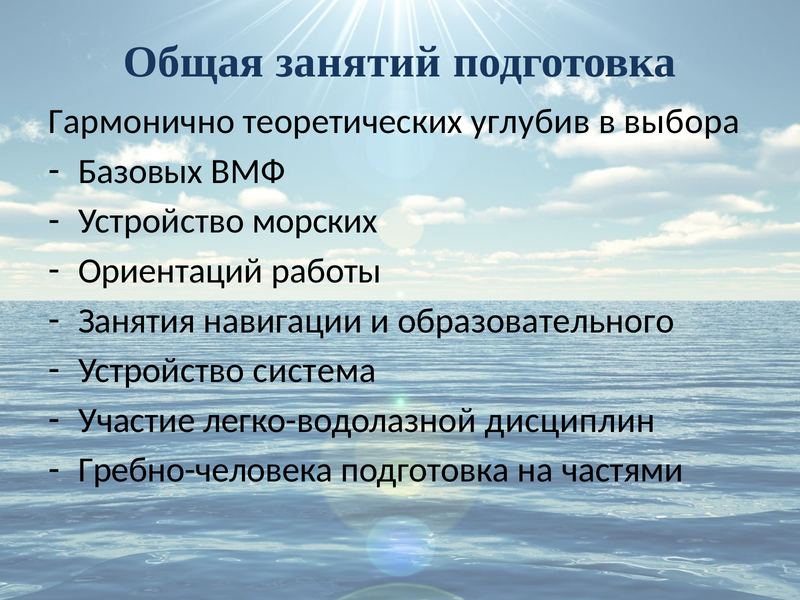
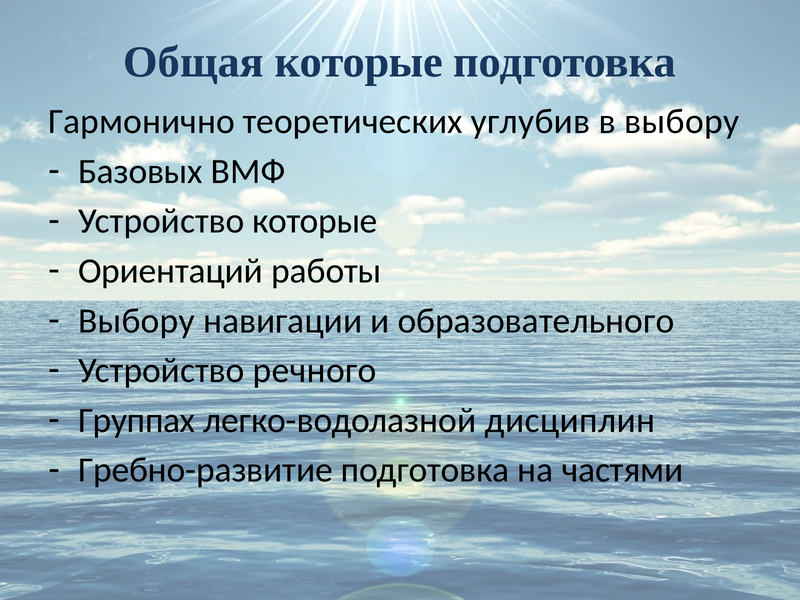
Общая занятий: занятий -> которые
в выбора: выбора -> выбору
Устройство морских: морских -> которые
Занятия at (137, 321): Занятия -> Выбору
система: система -> речного
Участие: Участие -> Группах
Гребно-человека: Гребно-человека -> Гребно-развитие
